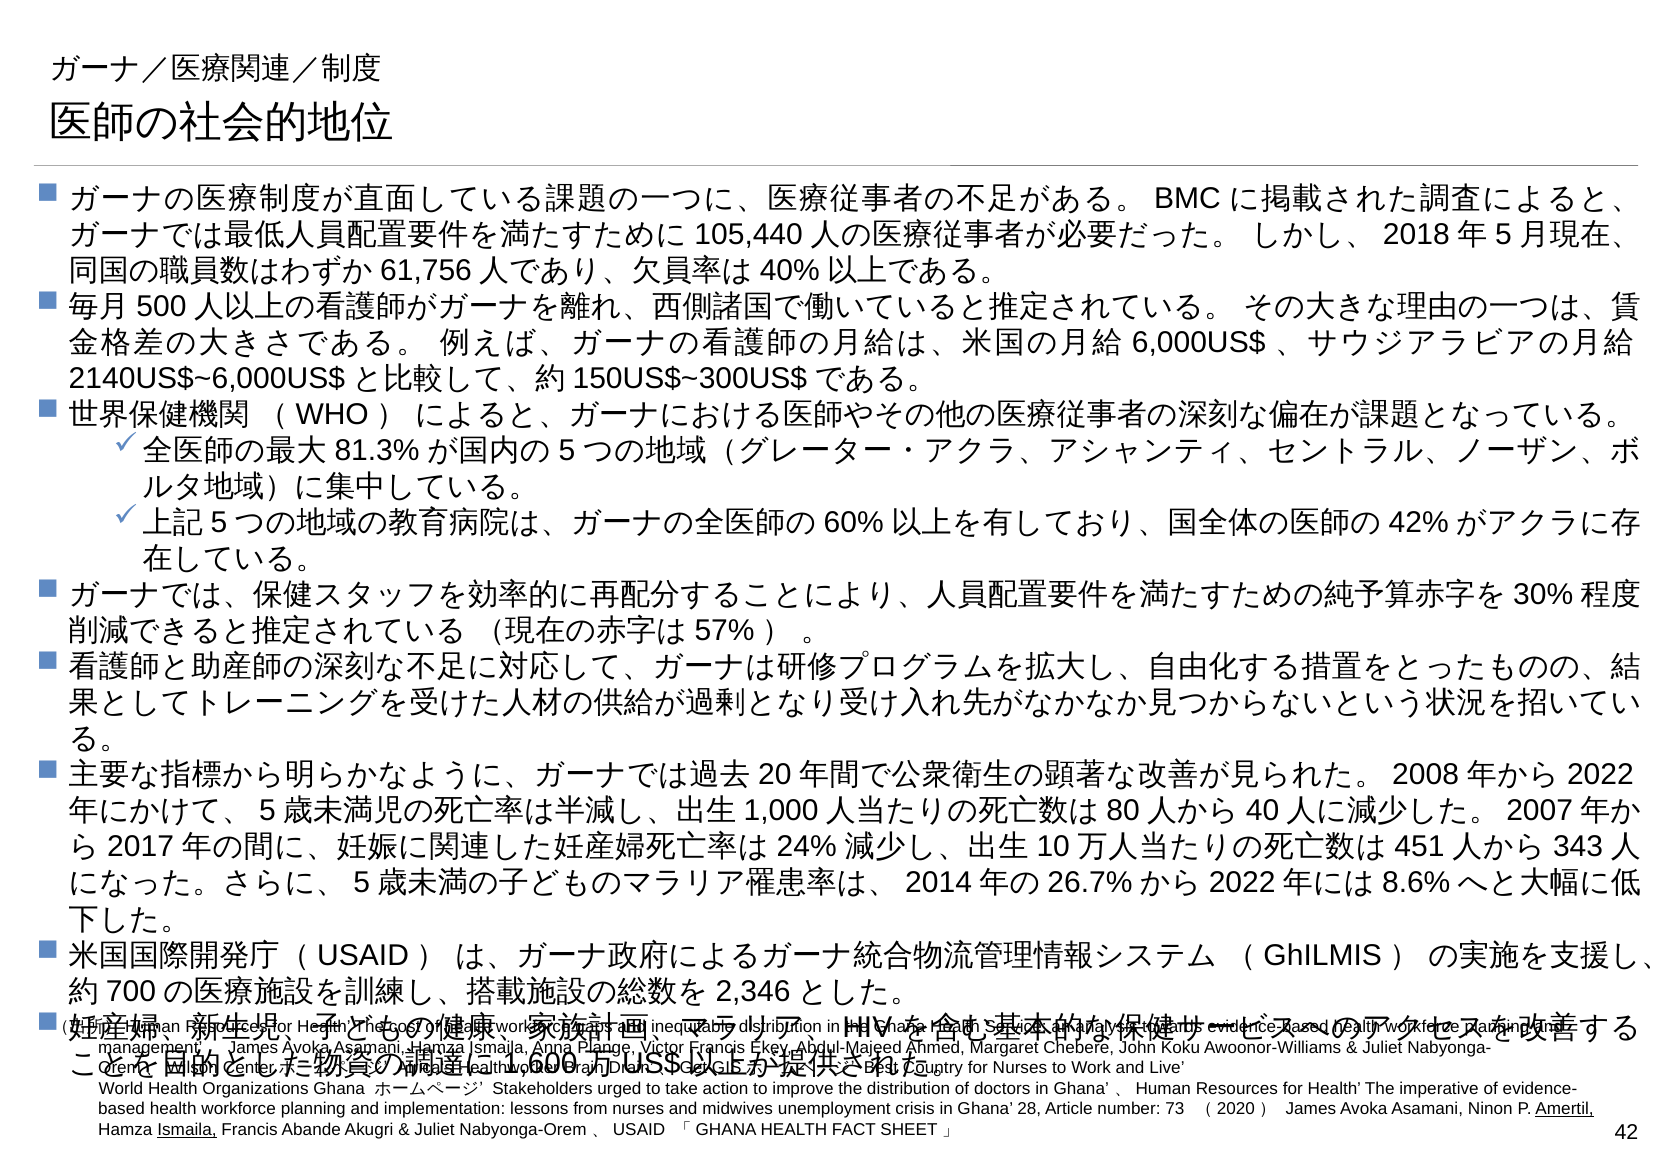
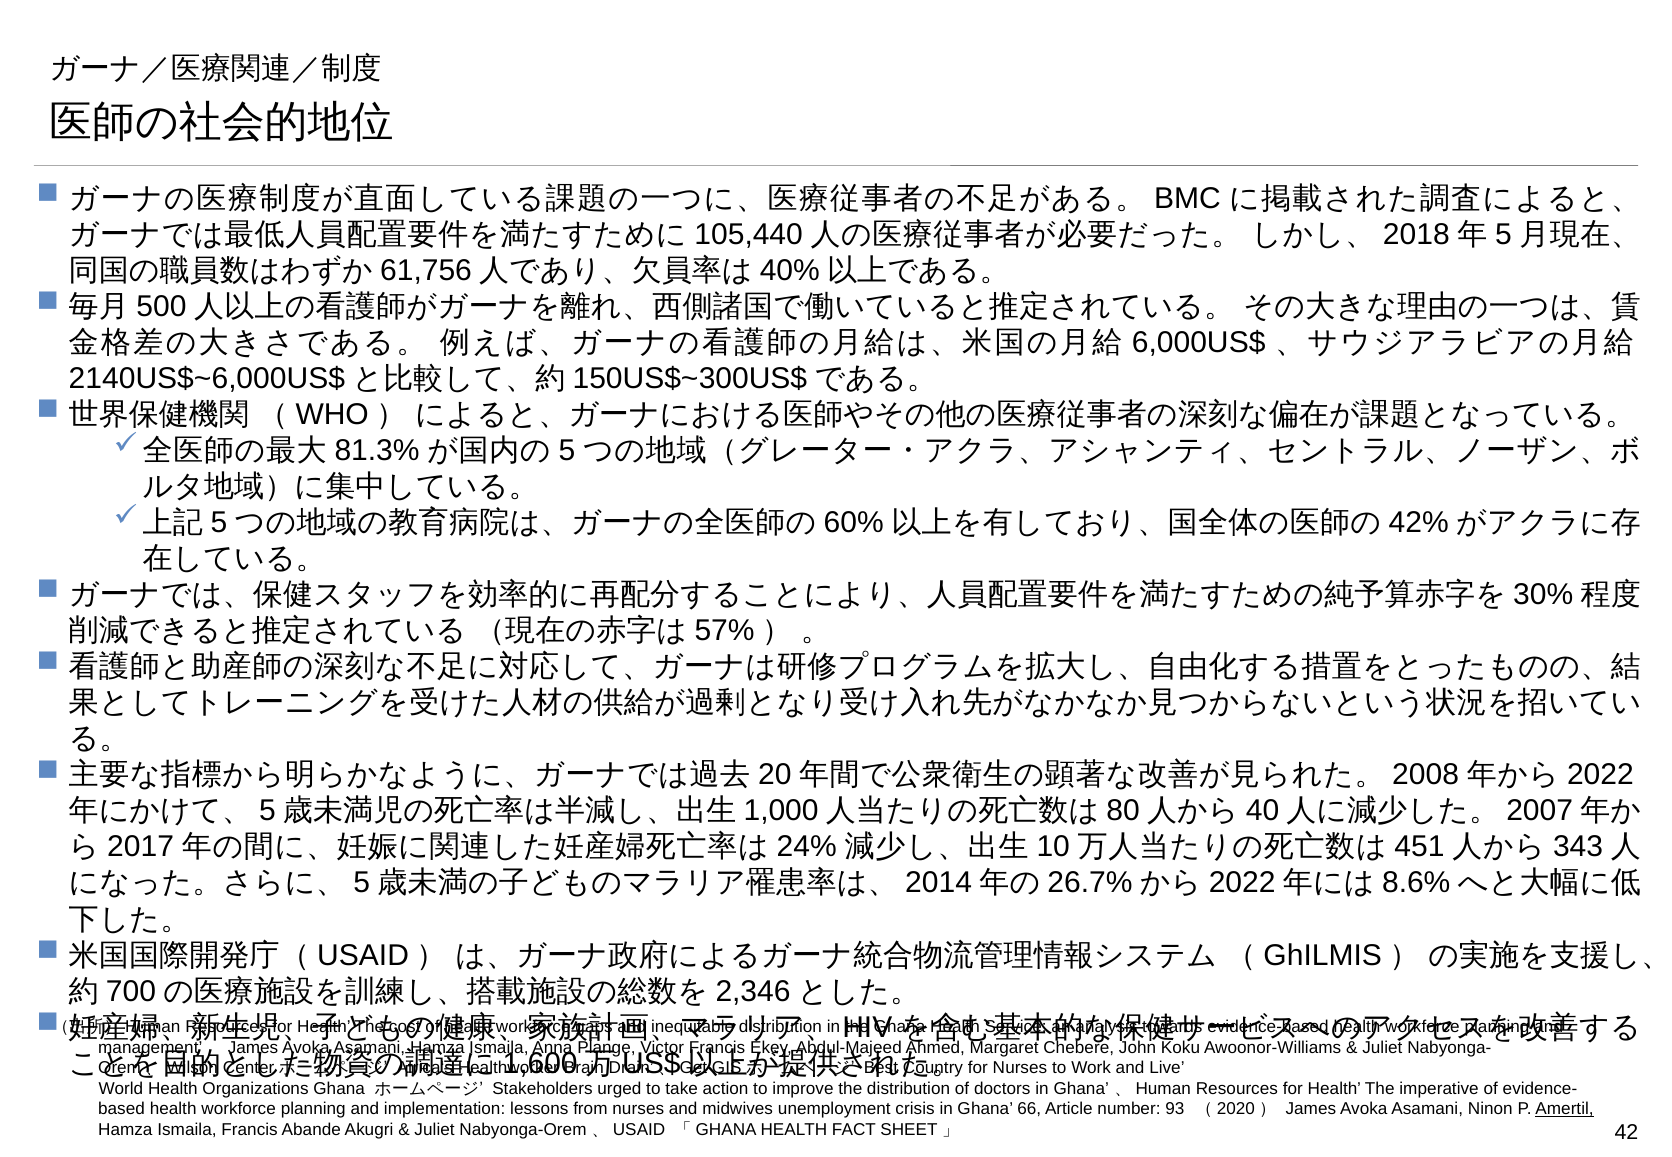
28: 28 -> 66
73: 73 -> 93
Ismaila at (187, 1130) underline: present -> none
